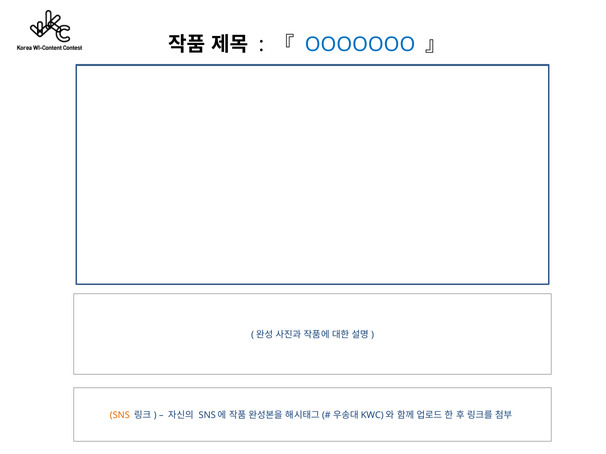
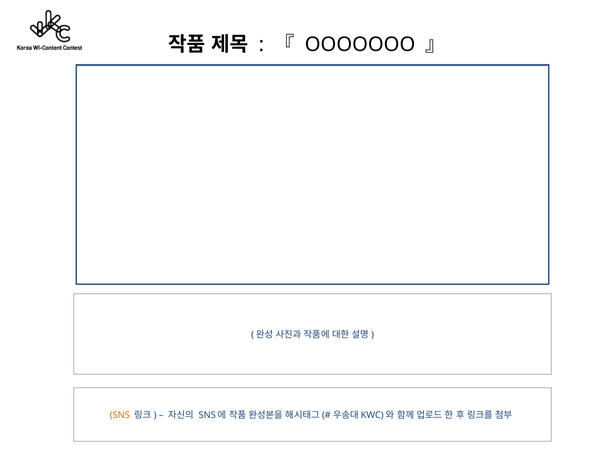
OOOOOOO colour: blue -> black
